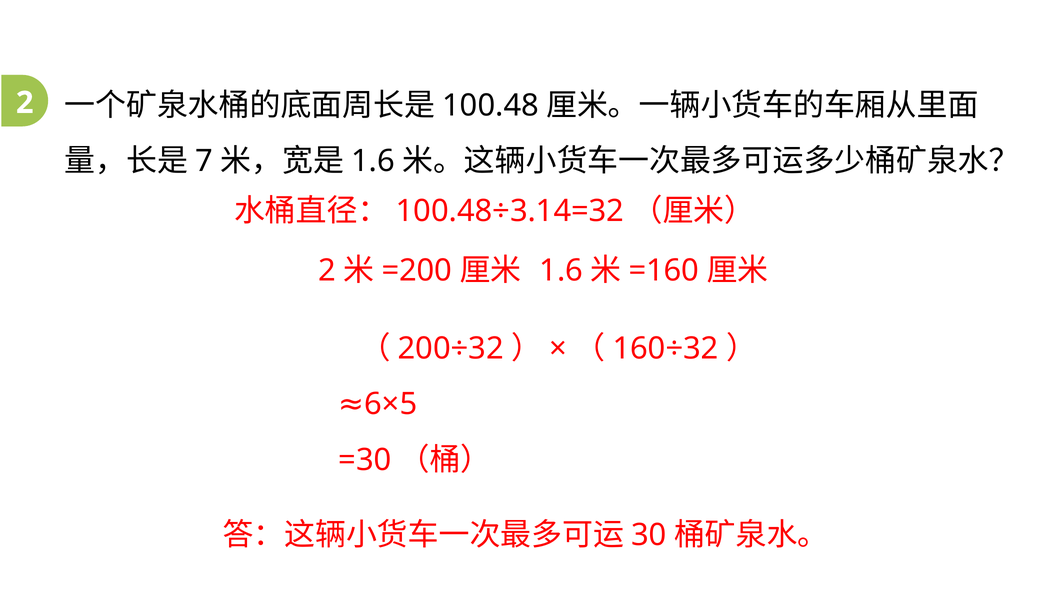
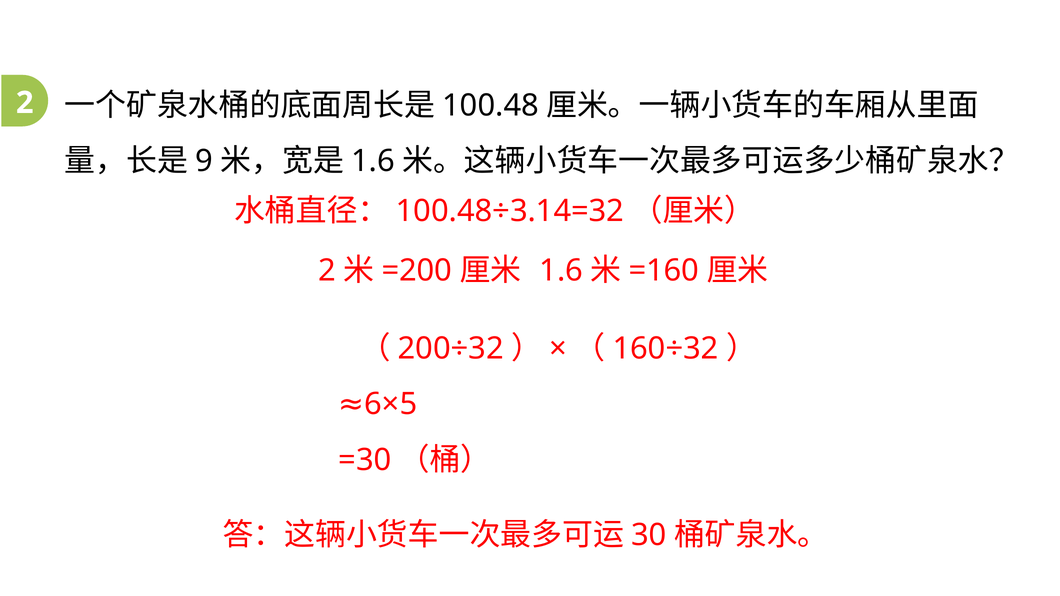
7: 7 -> 9
